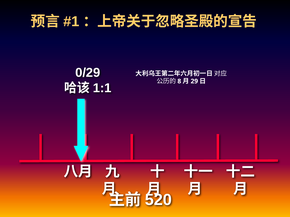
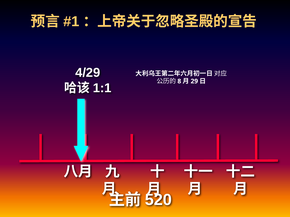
0/29: 0/29 -> 4/29
